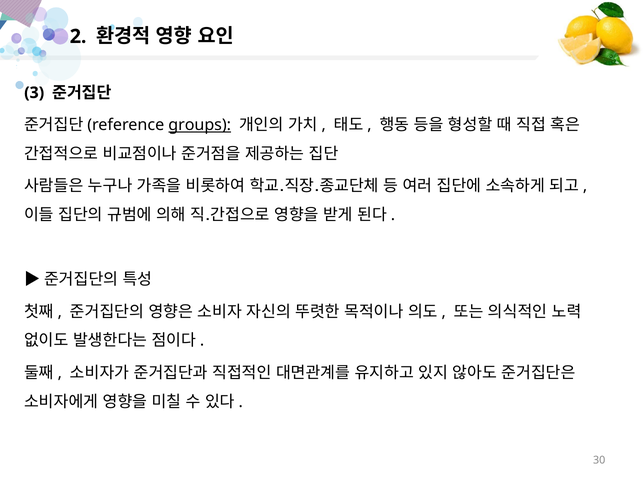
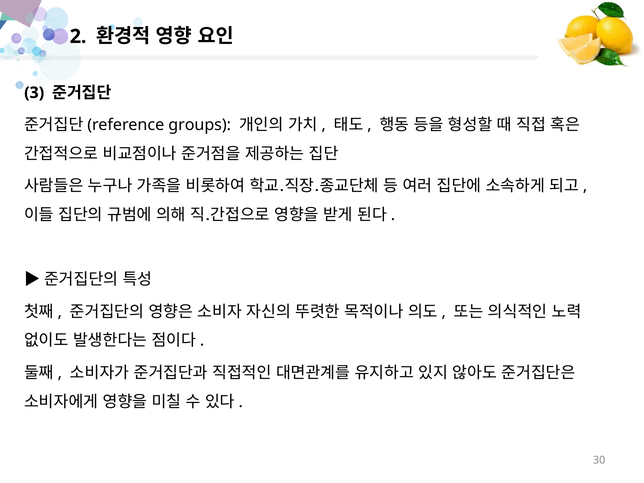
groups underline: present -> none
